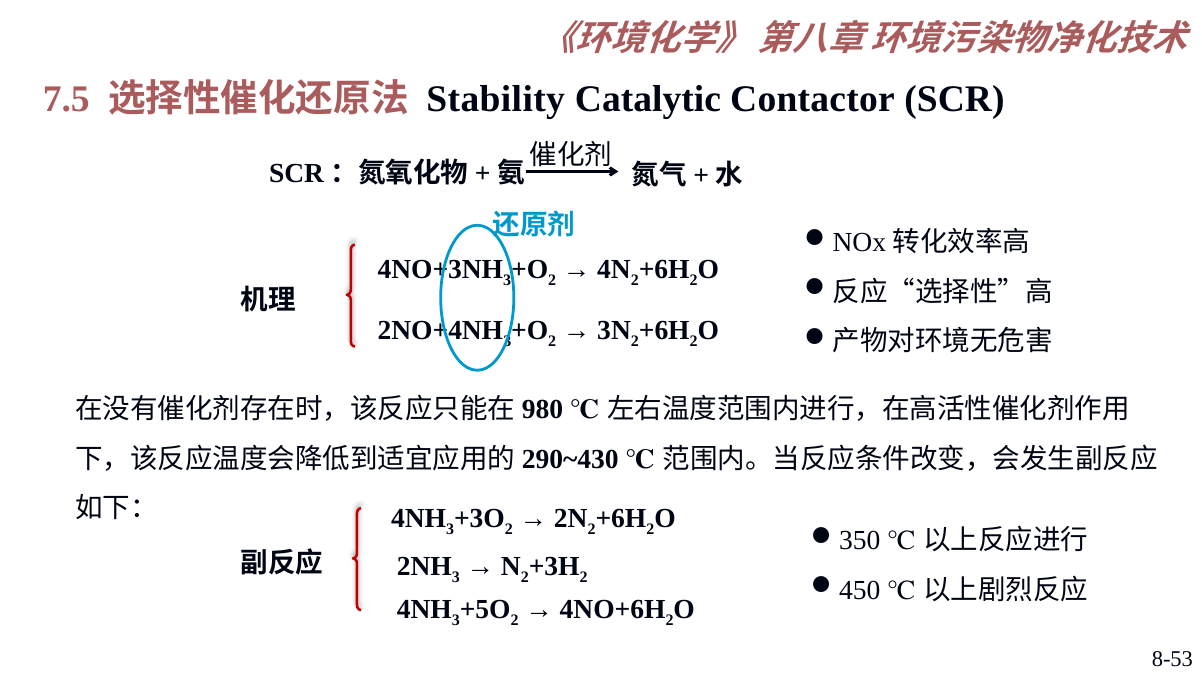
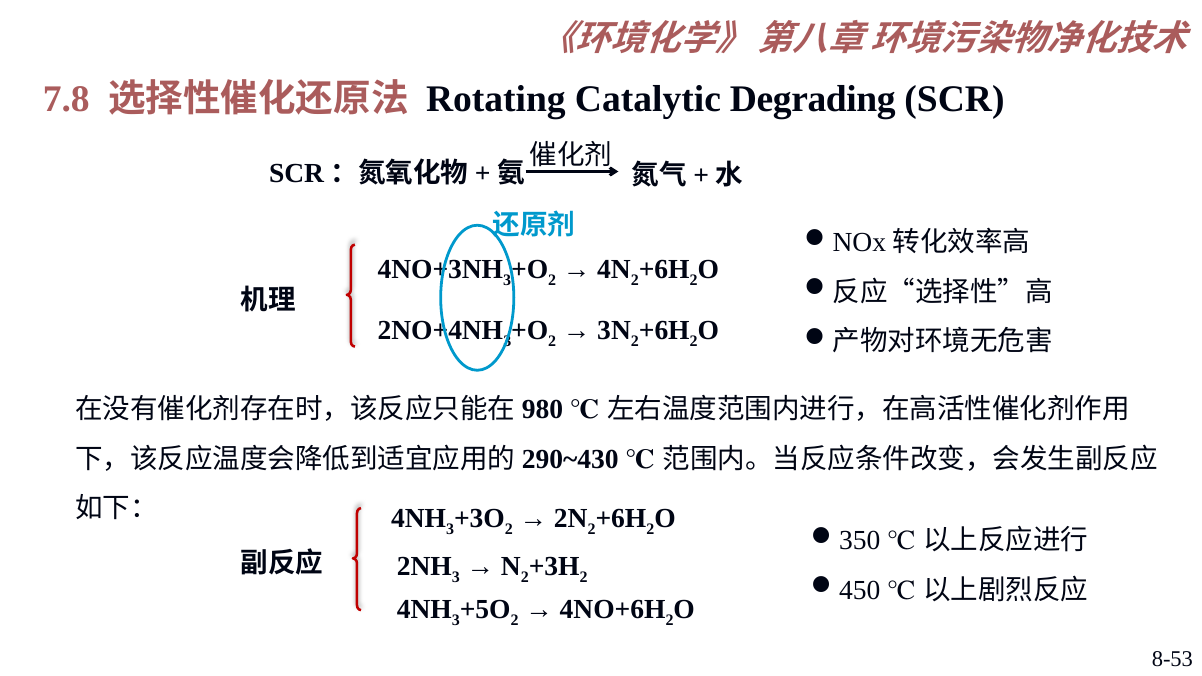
7.5: 7.5 -> 7.8
Stability: Stability -> Rotating
Contactor: Contactor -> Degrading
